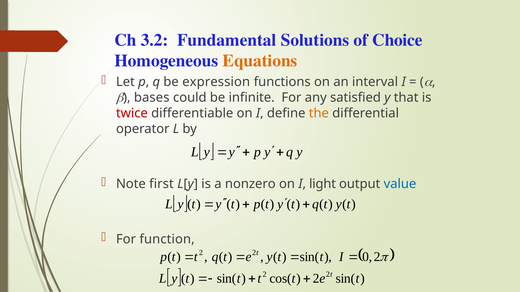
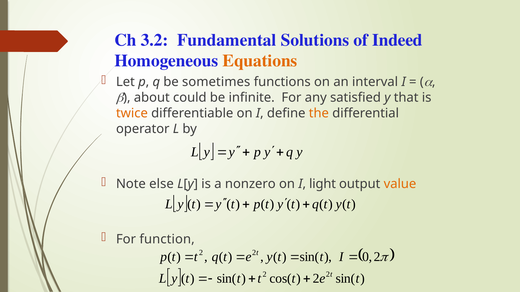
Choice: Choice -> Indeed
expression: expression -> sometimes
bases: bases -> about
twice colour: red -> orange
first: first -> else
value colour: blue -> orange
